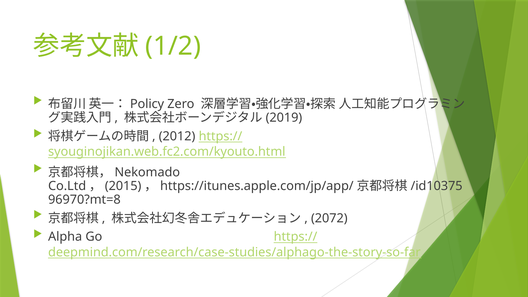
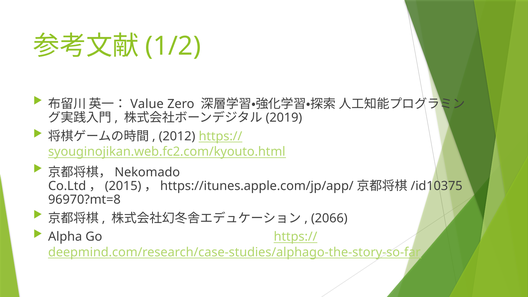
Policy: Policy -> Value
2072: 2072 -> 2066
